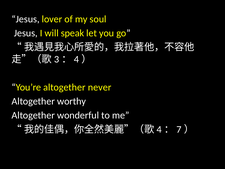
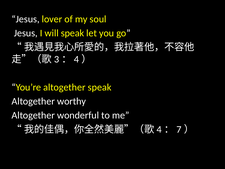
altogether never: never -> speak
